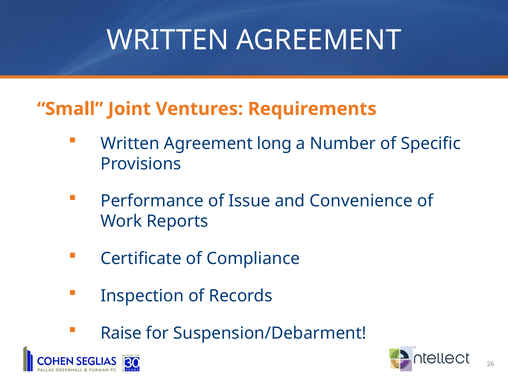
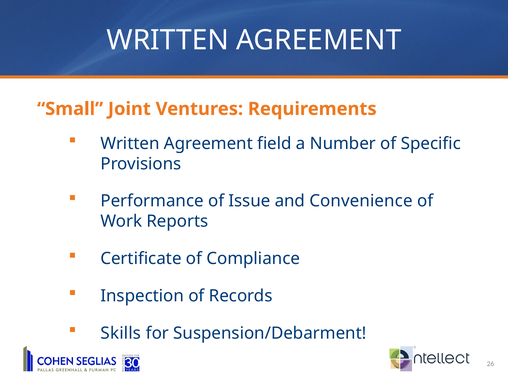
long: long -> field
Raise: Raise -> Skills
